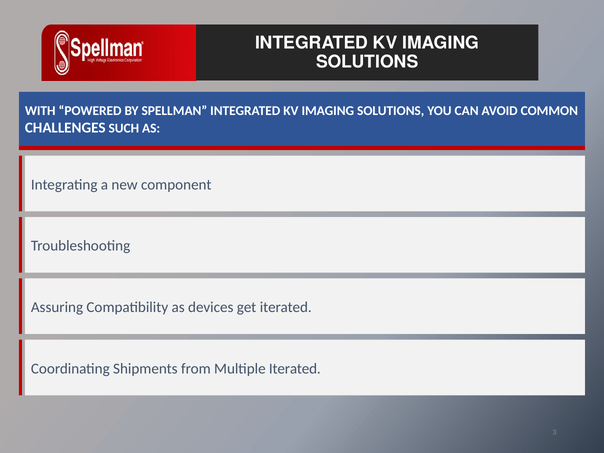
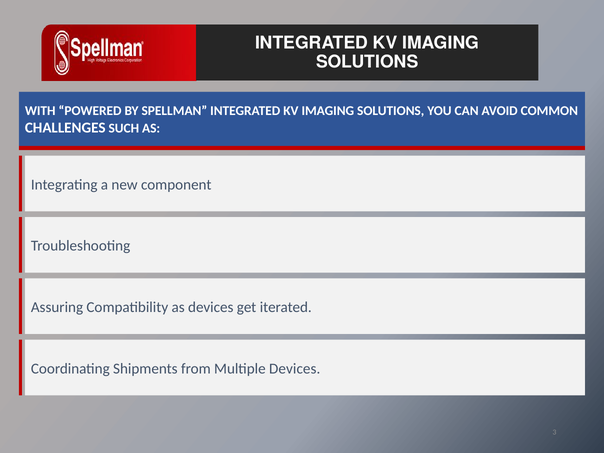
Multiple Iterated: Iterated -> Devices
